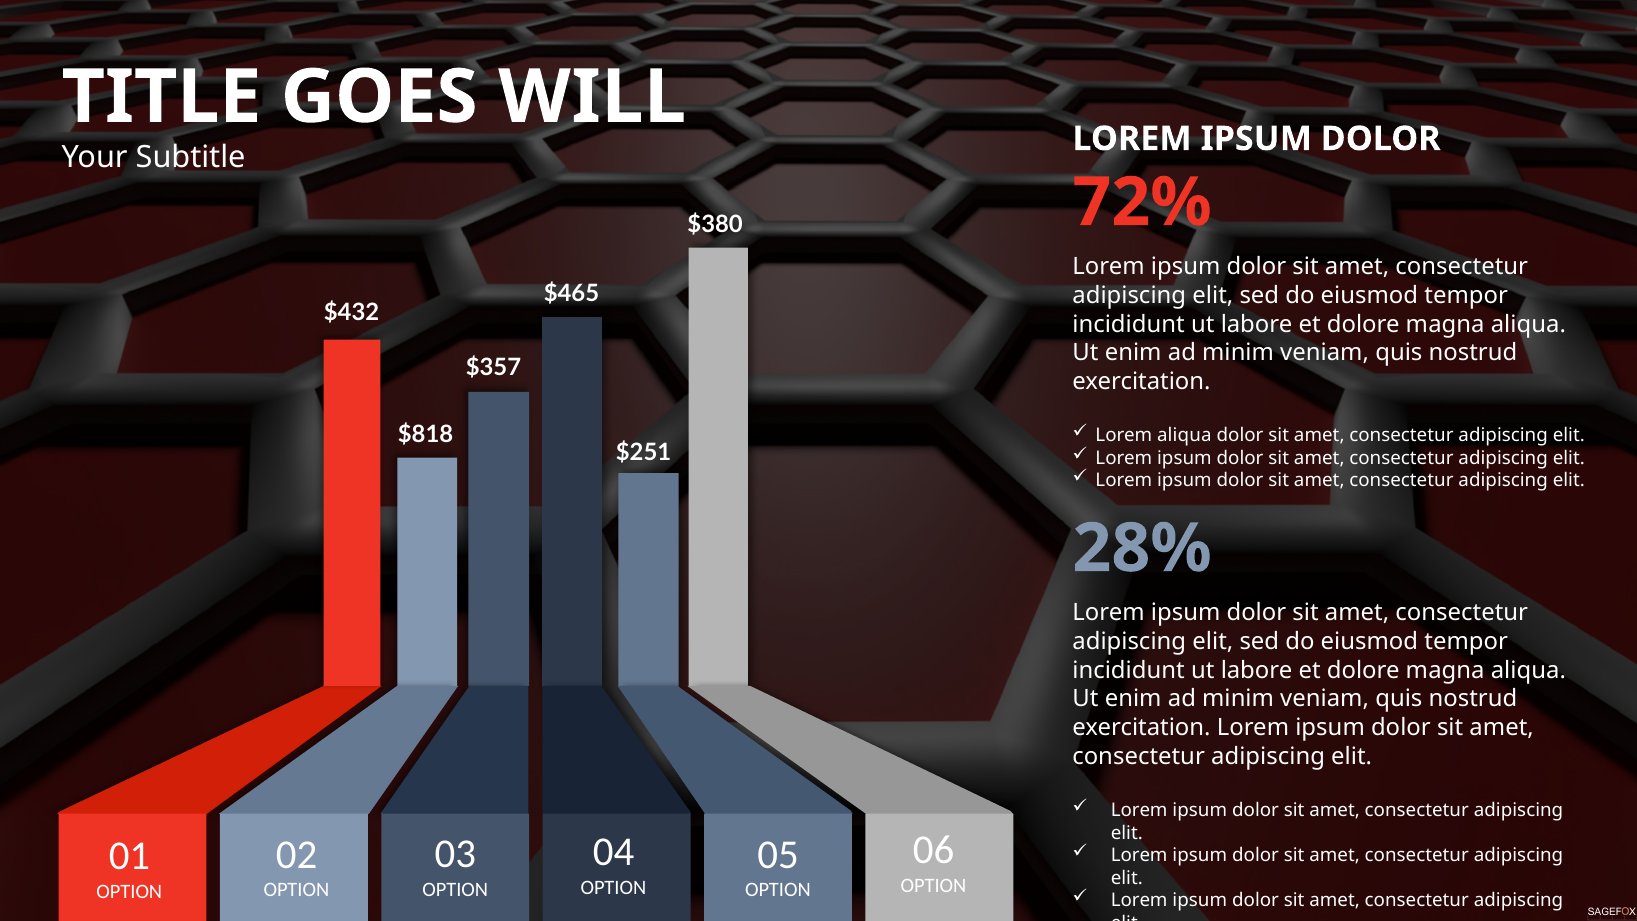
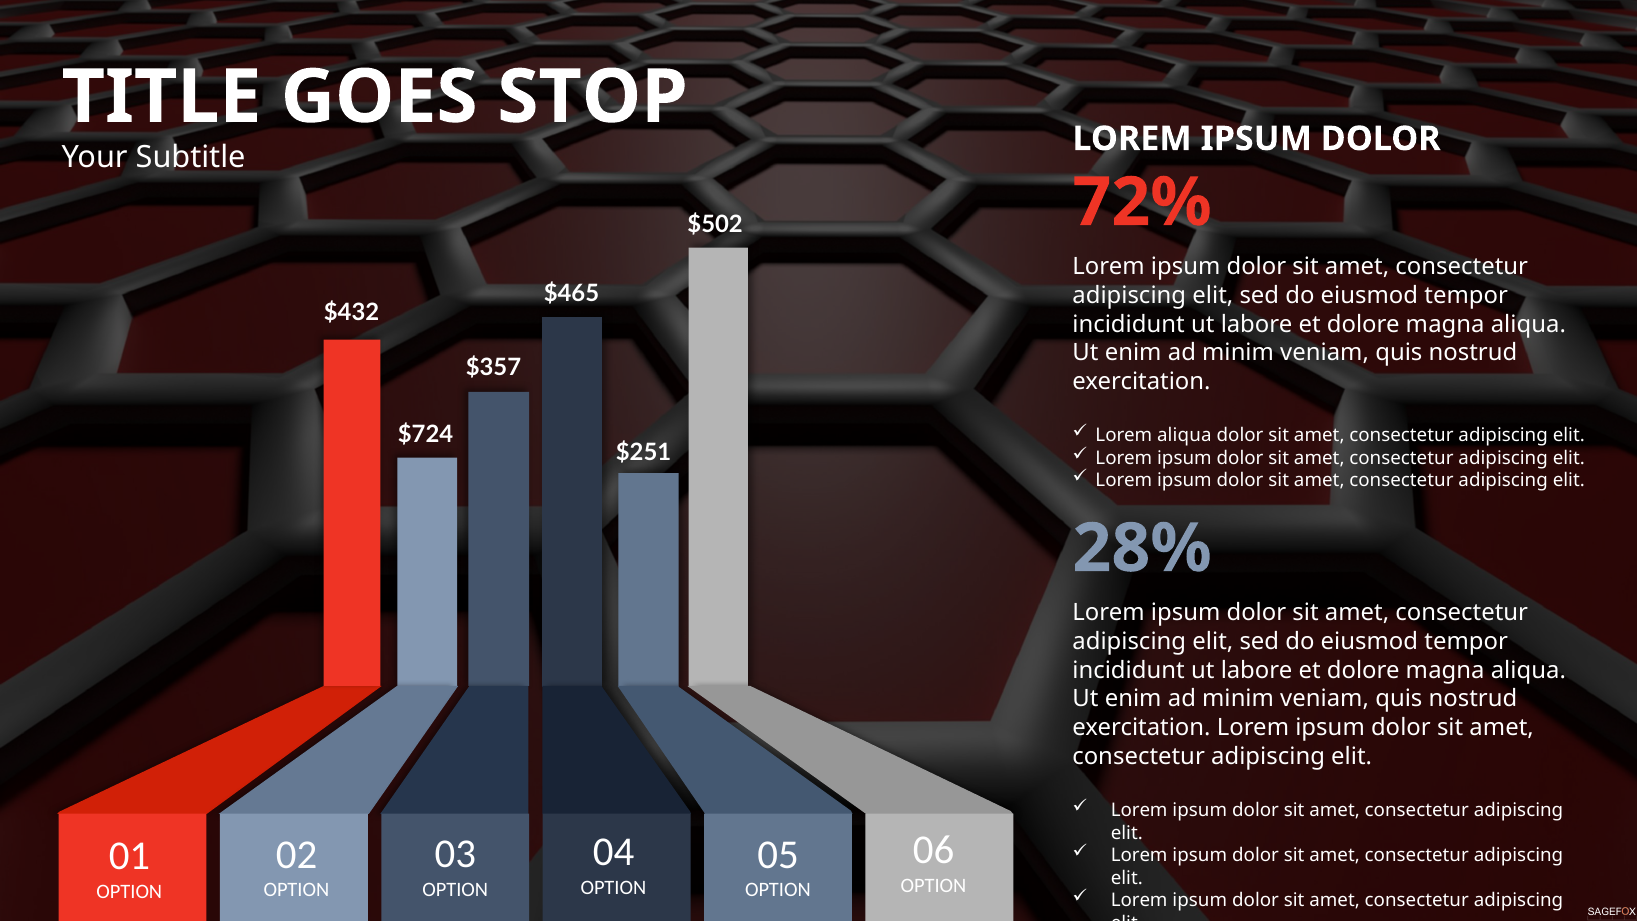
WILL: WILL -> STOP
$380: $380 -> $502
$818: $818 -> $724
